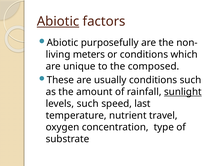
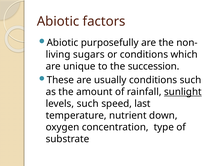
Abiotic at (58, 21) underline: present -> none
meters: meters -> sugars
composed: composed -> succession
travel: travel -> down
